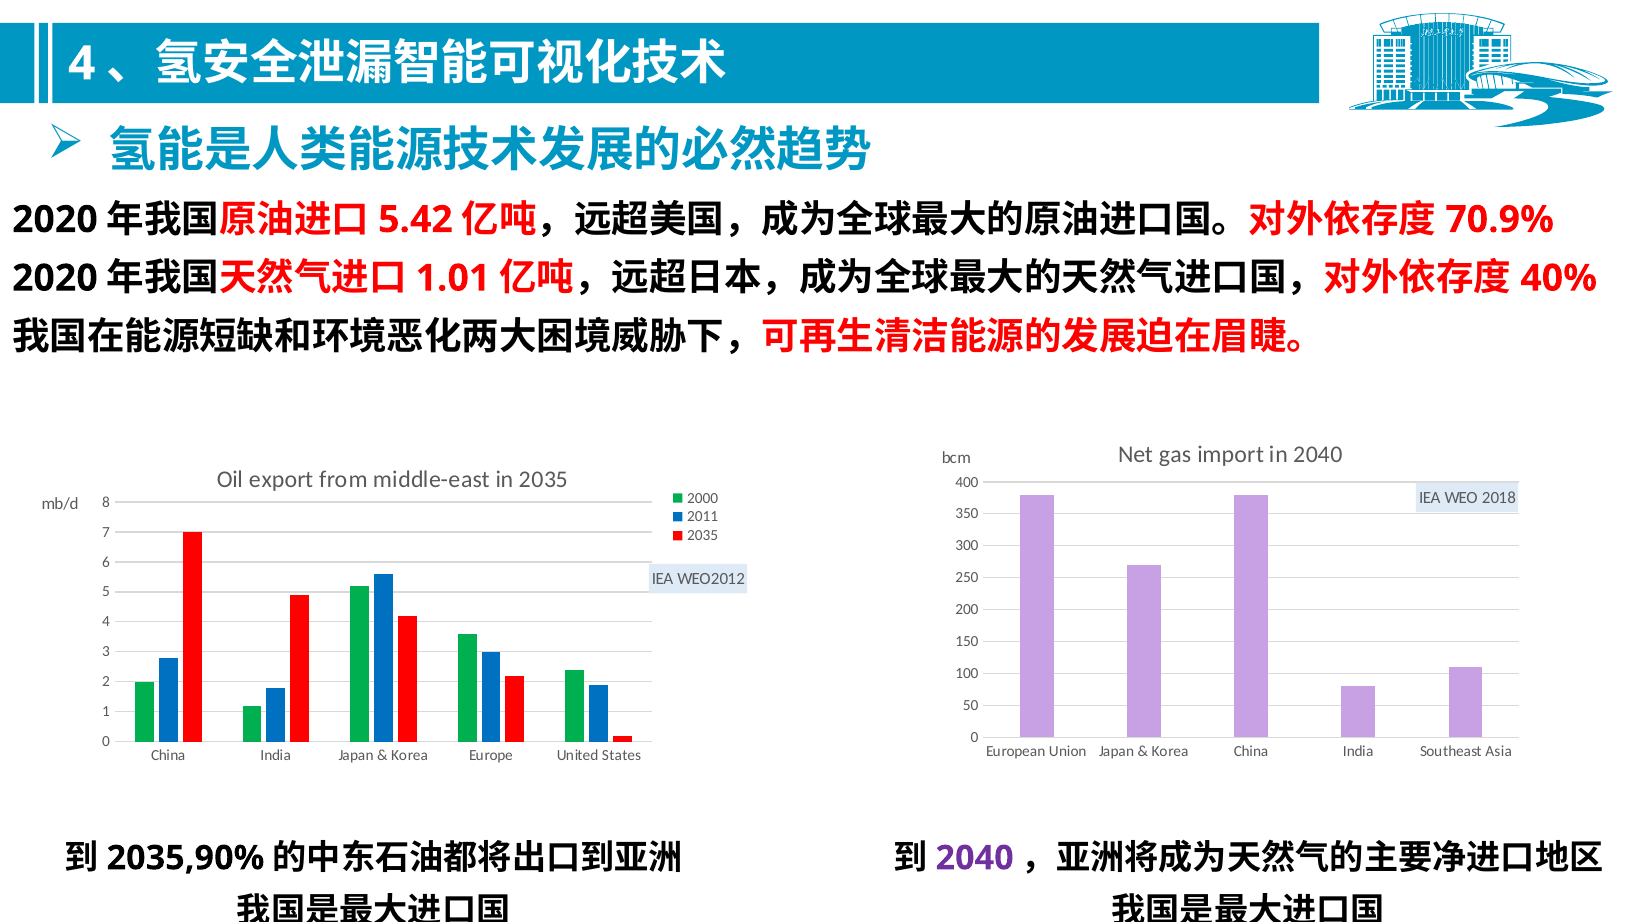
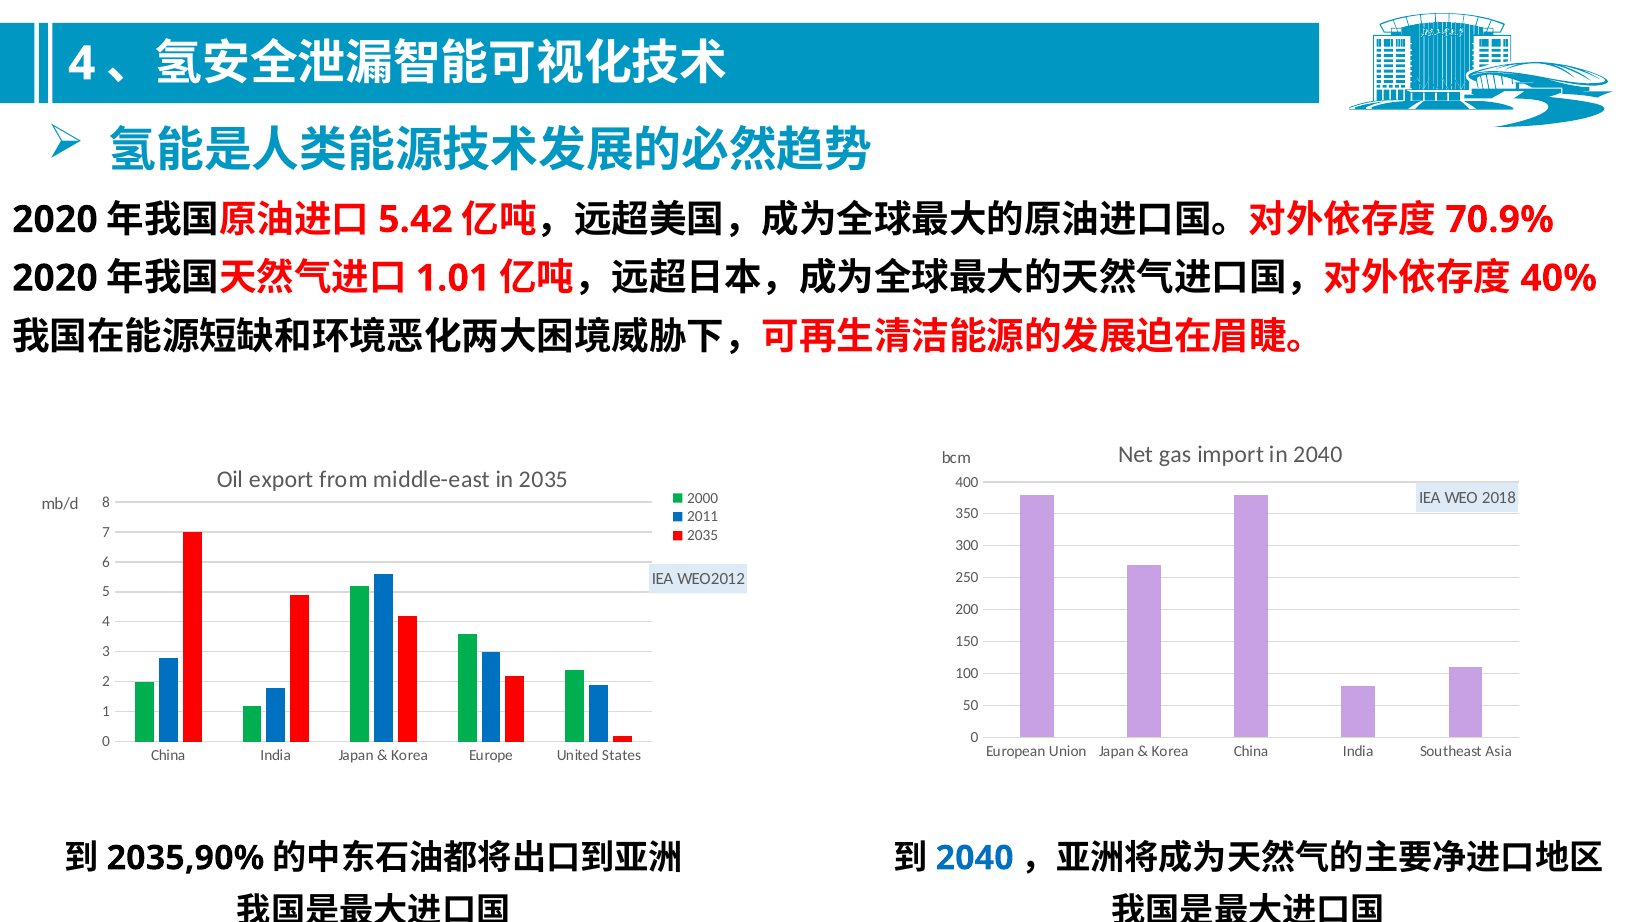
2040 at (975, 858) colour: purple -> blue
